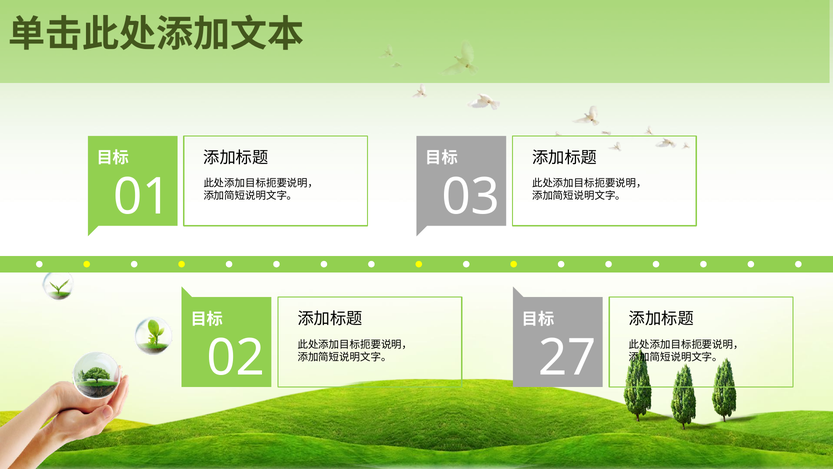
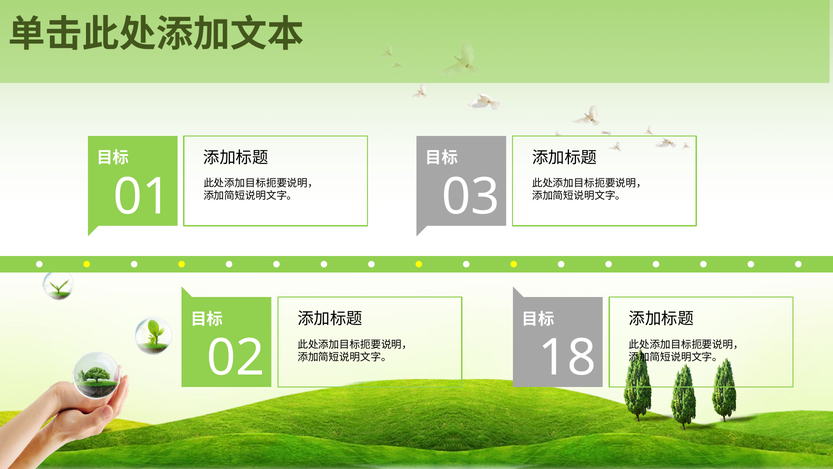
27: 27 -> 18
